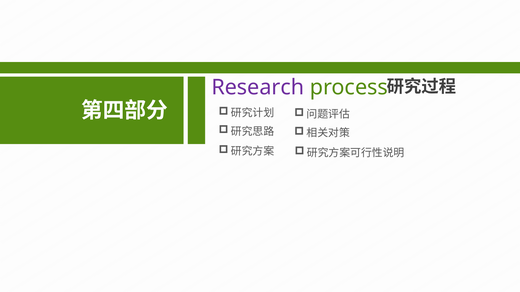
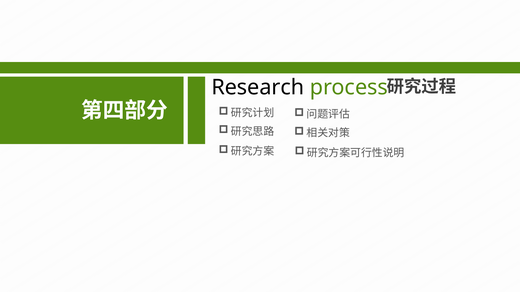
Research colour: purple -> black
